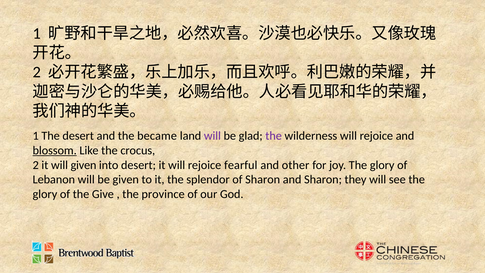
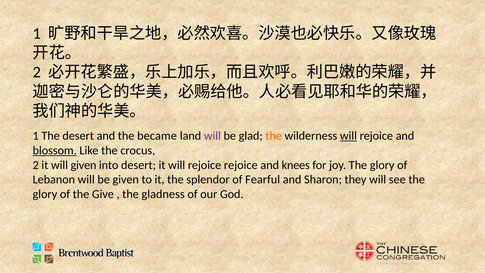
the at (274, 136) colour: purple -> orange
will at (348, 136) underline: none -> present
rejoice fearful: fearful -> rejoice
other: other -> knees
of Sharon: Sharon -> Fearful
province: province -> gladness
